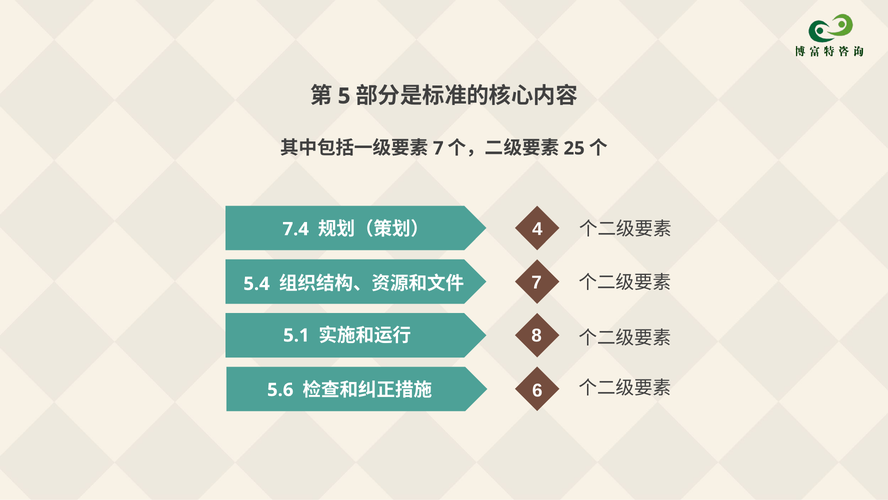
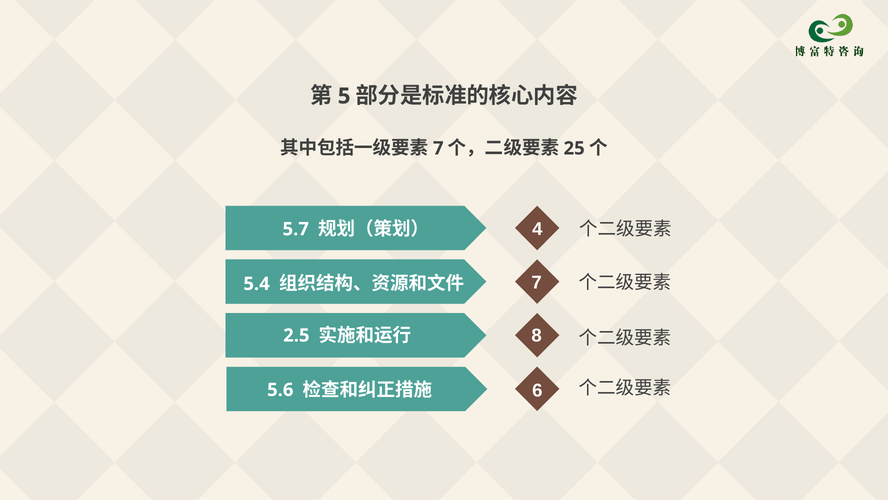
7.4: 7.4 -> 5.7
5.1: 5.1 -> 2.5
